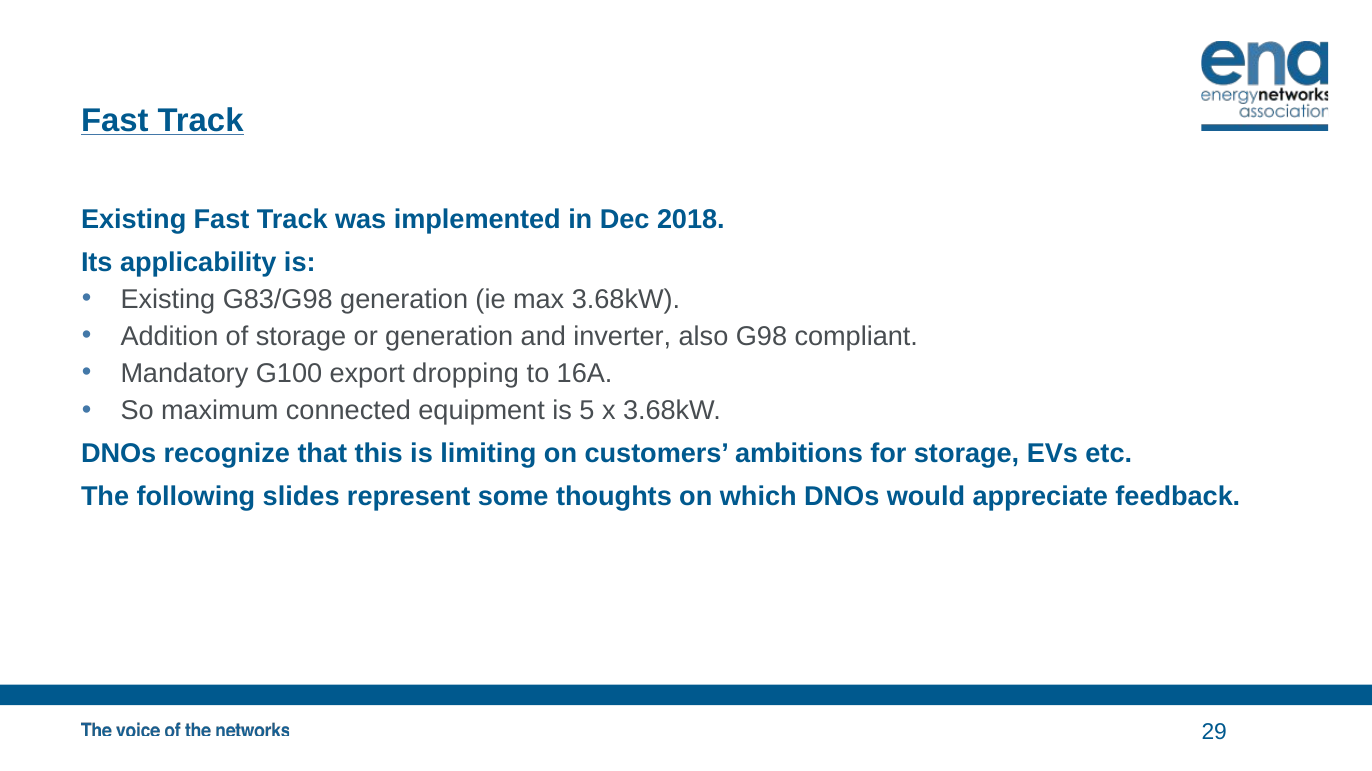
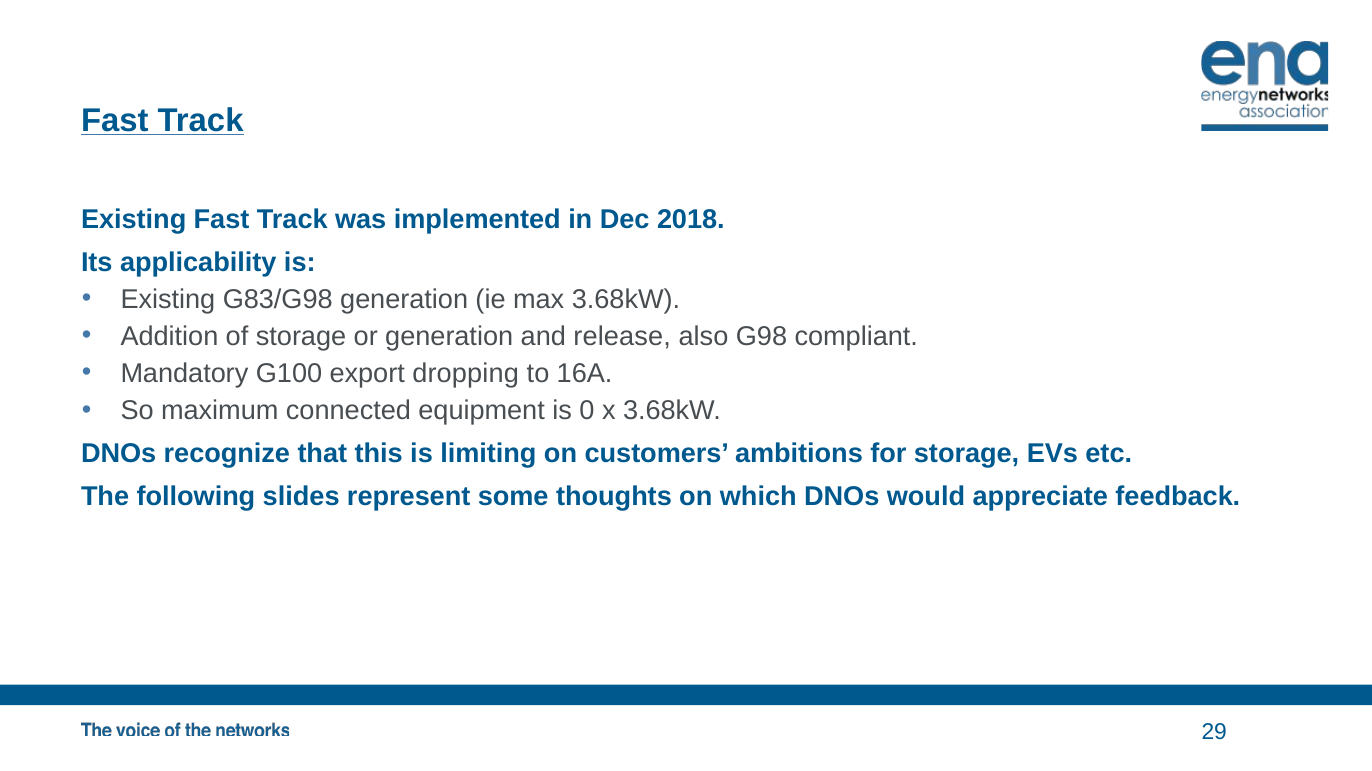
inverter: inverter -> release
5: 5 -> 0
